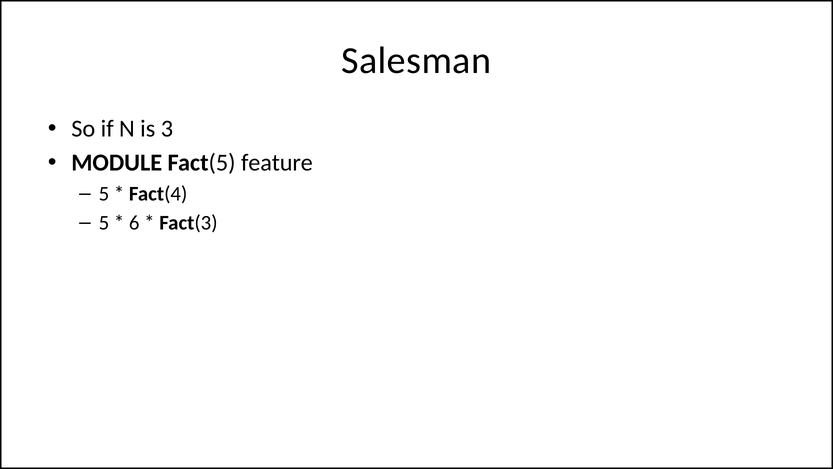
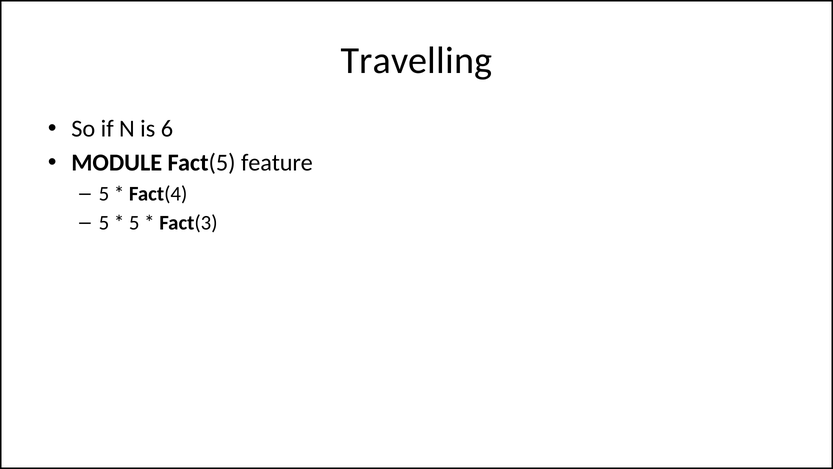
Salesman: Salesman -> Travelling
3: 3 -> 6
6 at (134, 223): 6 -> 5
